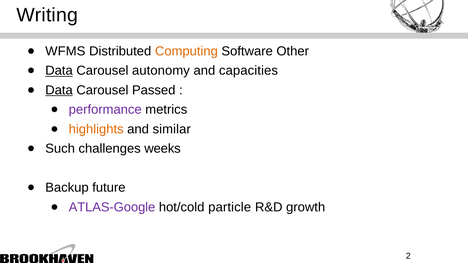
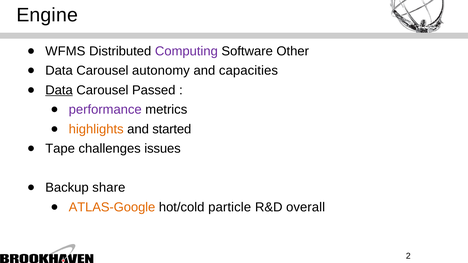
Writing: Writing -> Engine
Computing colour: orange -> purple
Data at (59, 71) underline: present -> none
similar: similar -> started
Such: Such -> Tape
weeks: weeks -> issues
future: future -> share
ATLAS-Google colour: purple -> orange
growth: growth -> overall
